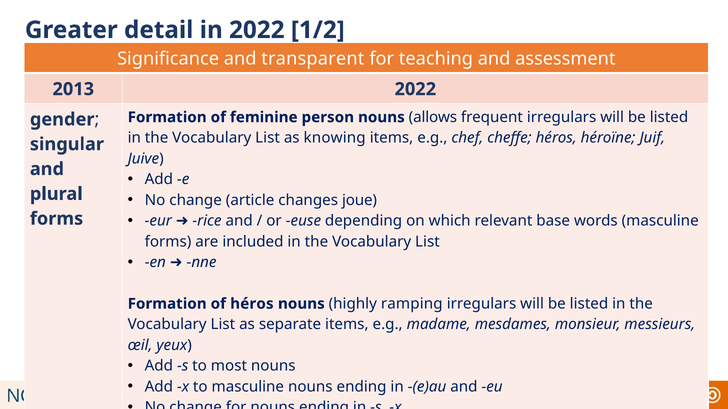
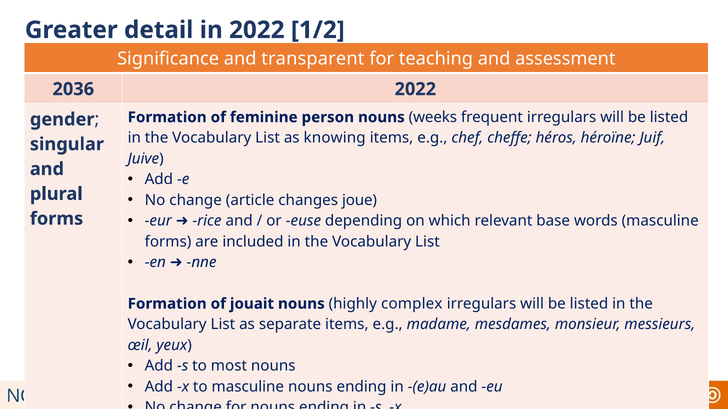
2013: 2013 -> 2036
allows: allows -> weeks
of héros: héros -> jouait
ramping: ramping -> complex
